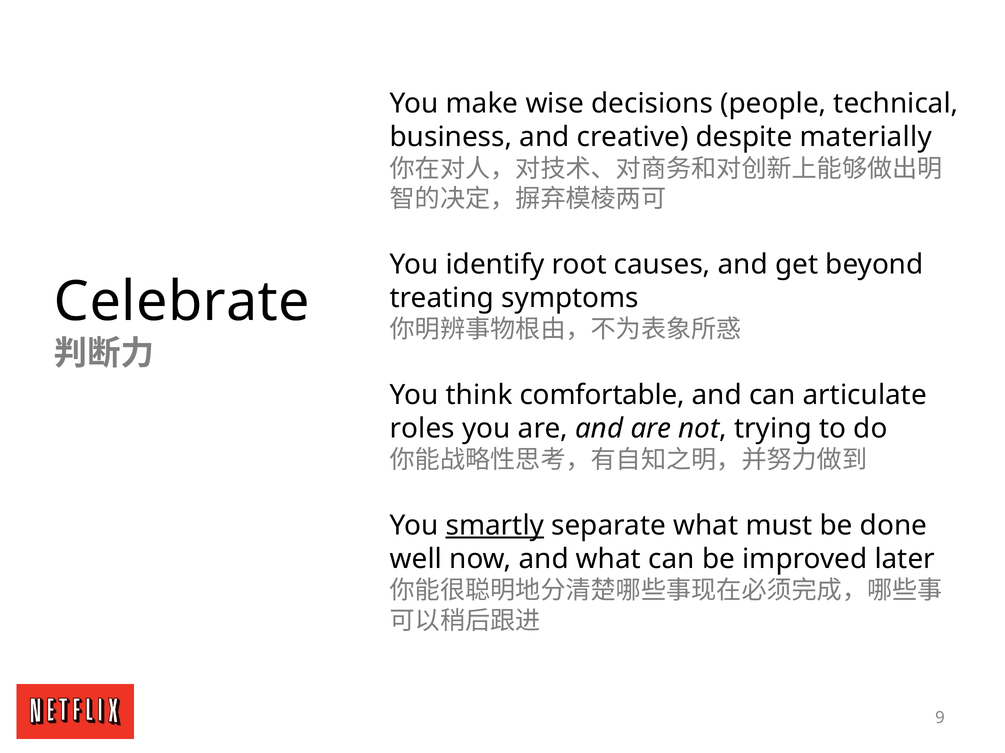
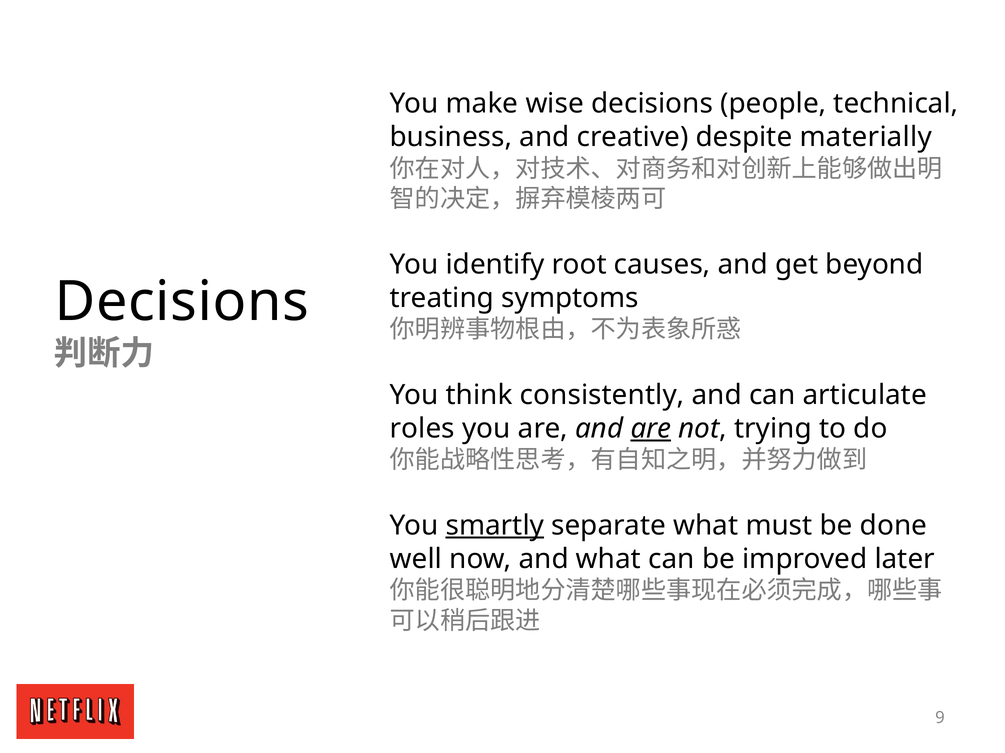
Celebrate at (182, 302): Celebrate -> Decisions
comfortable: comfortable -> consistently
are at (651, 429) underline: none -> present
